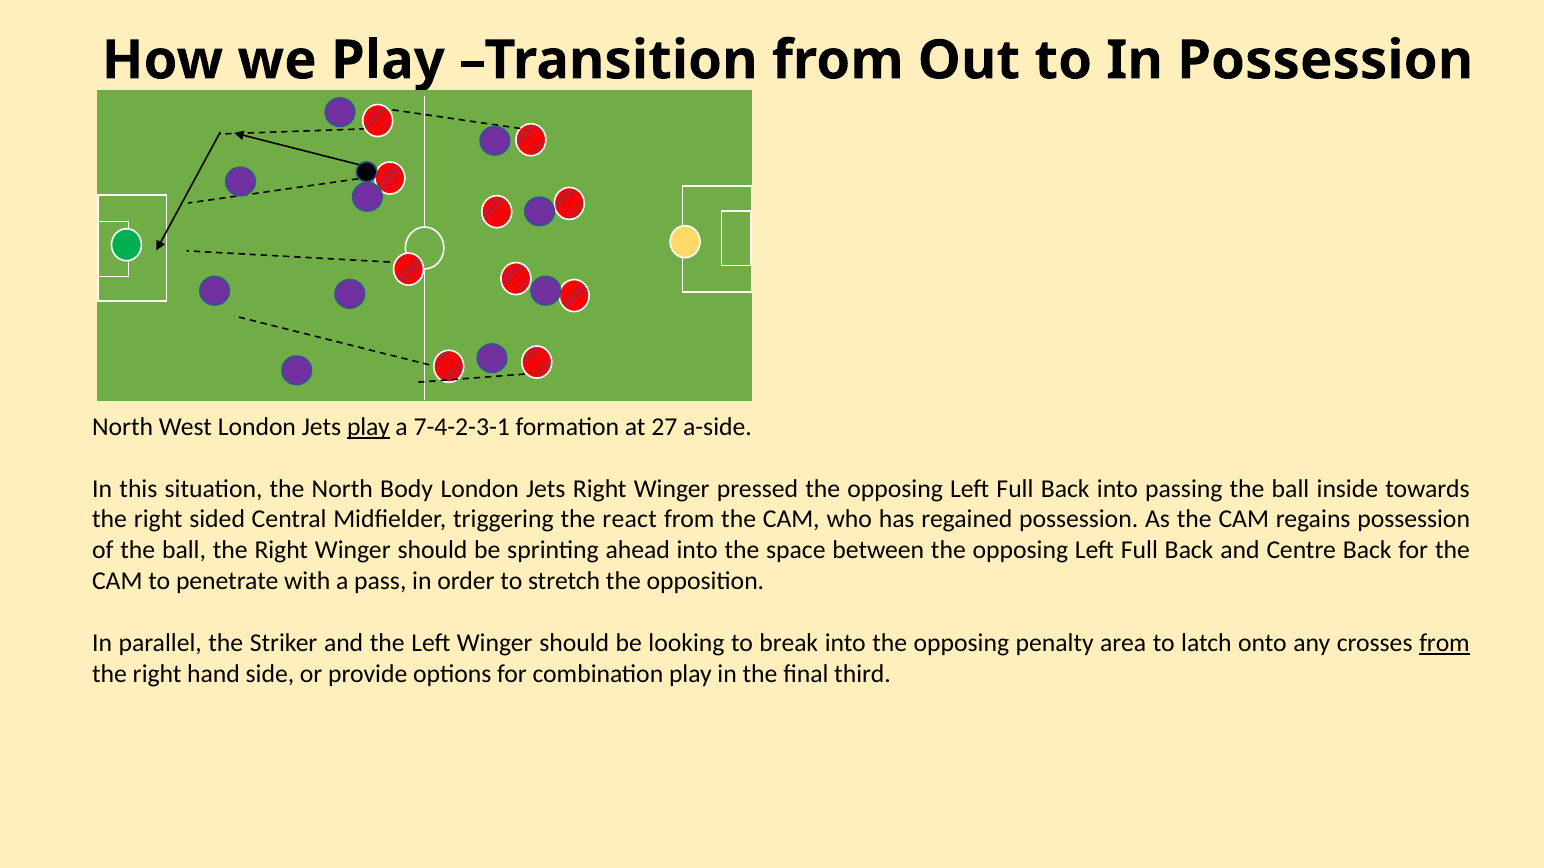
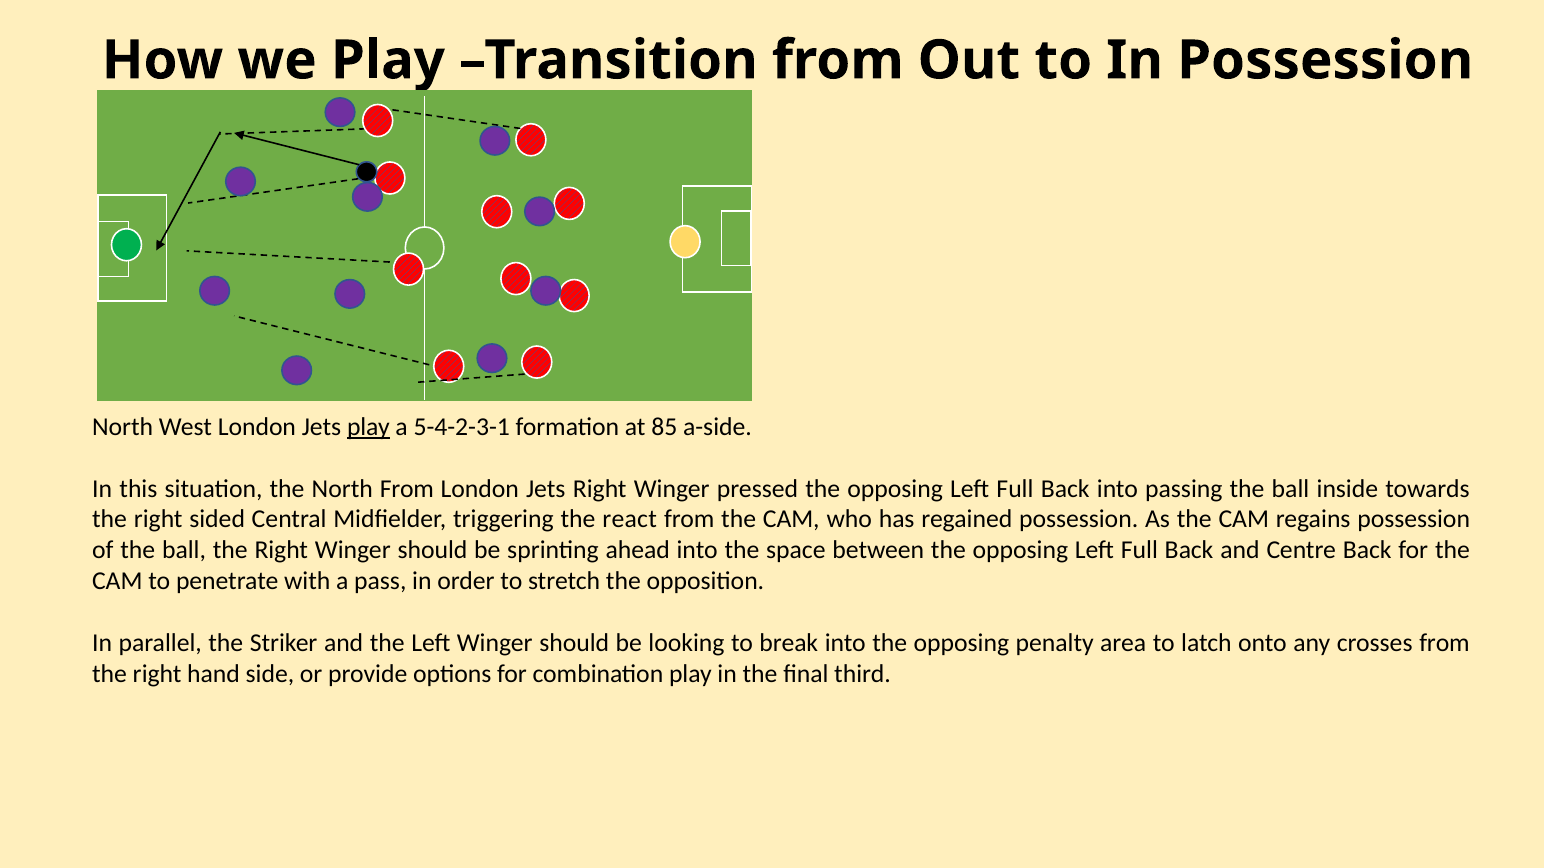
7-4-2-3-1: 7-4-2-3-1 -> 5-4-2-3-1
27: 27 -> 85
North Body: Body -> From
from at (1445, 643) underline: present -> none
